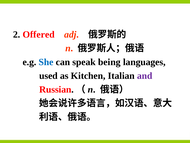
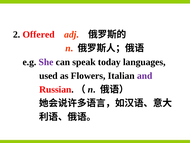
She colour: blue -> purple
being: being -> today
Kitchen: Kitchen -> Flowers
